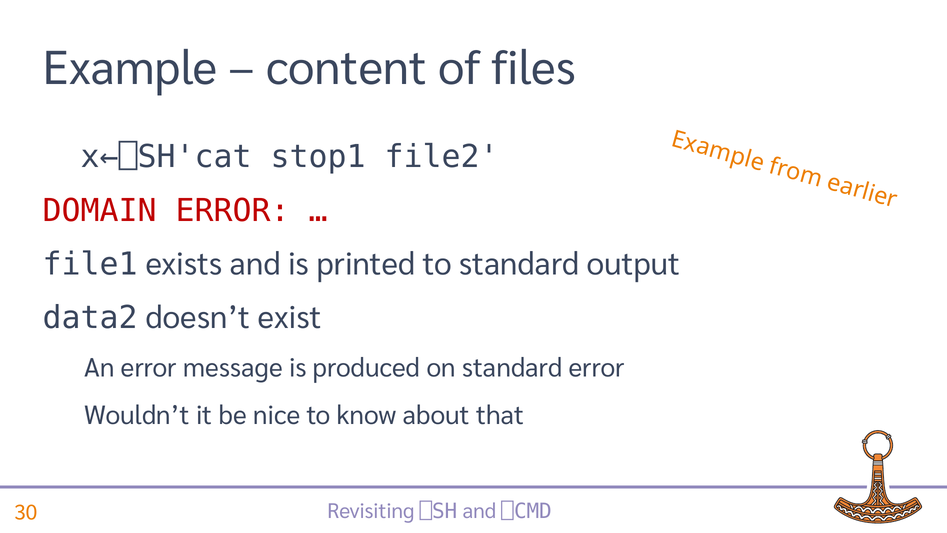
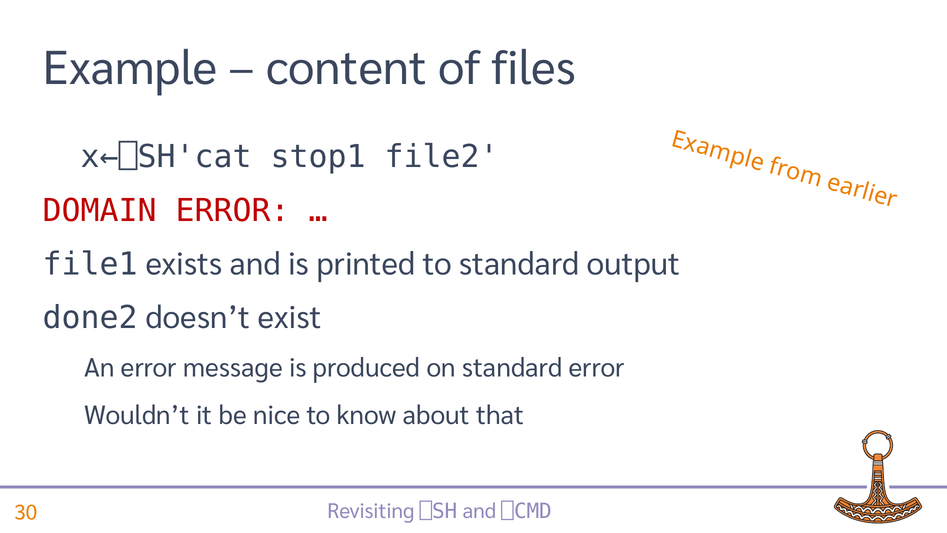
data2: data2 -> done2
